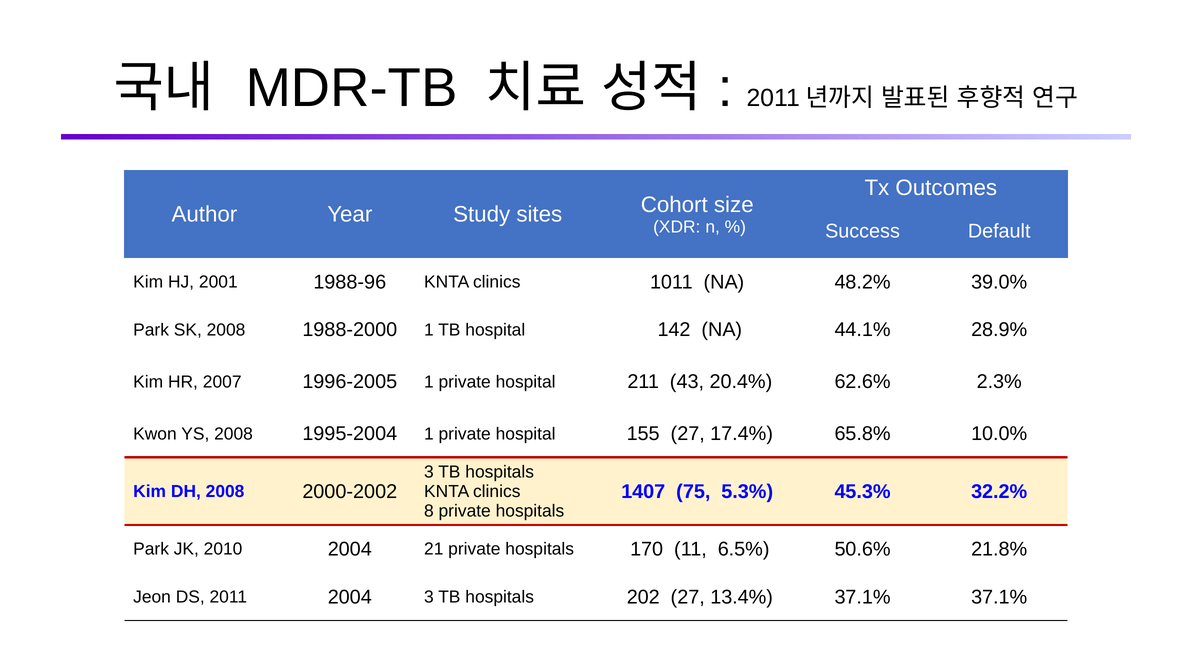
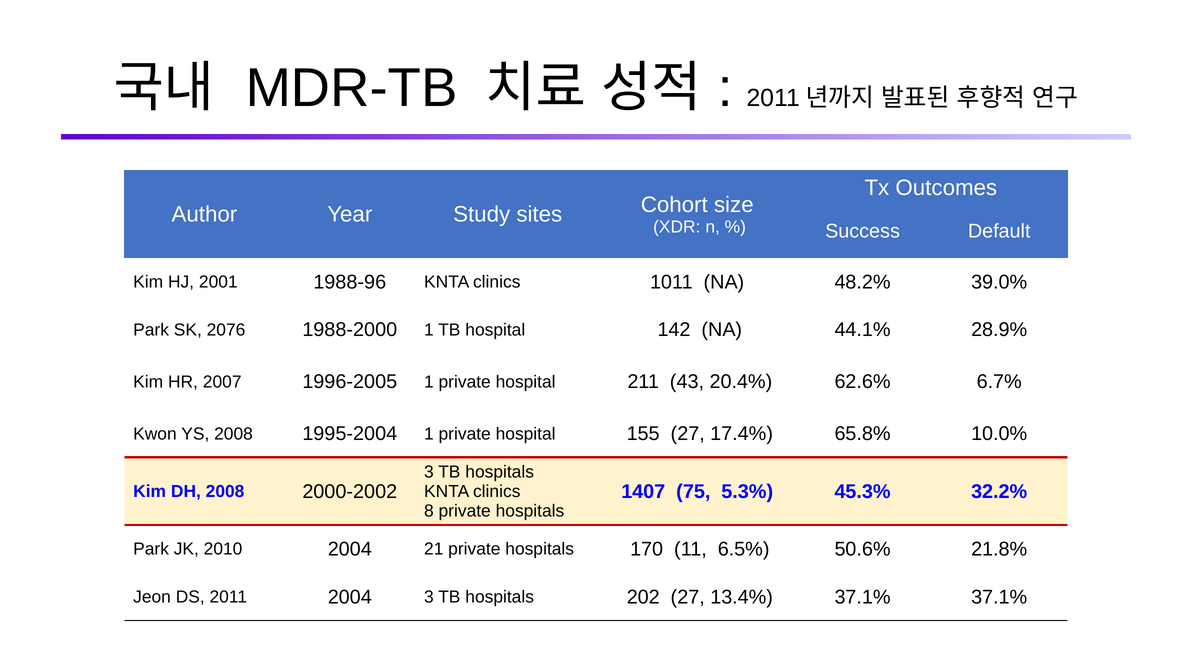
SK 2008: 2008 -> 2076
2.3%: 2.3% -> 6.7%
